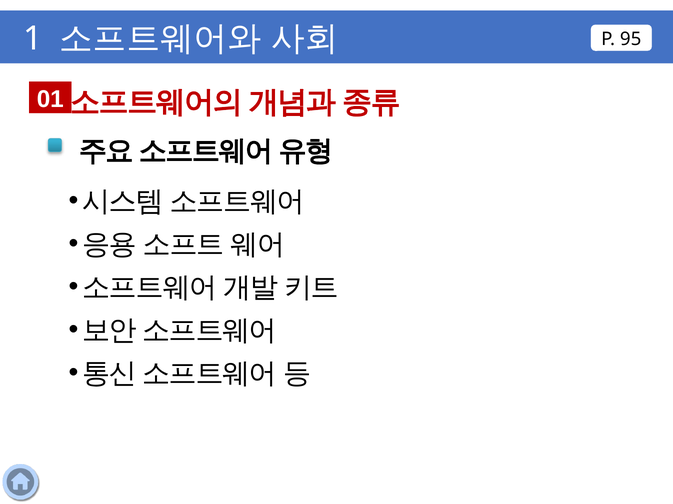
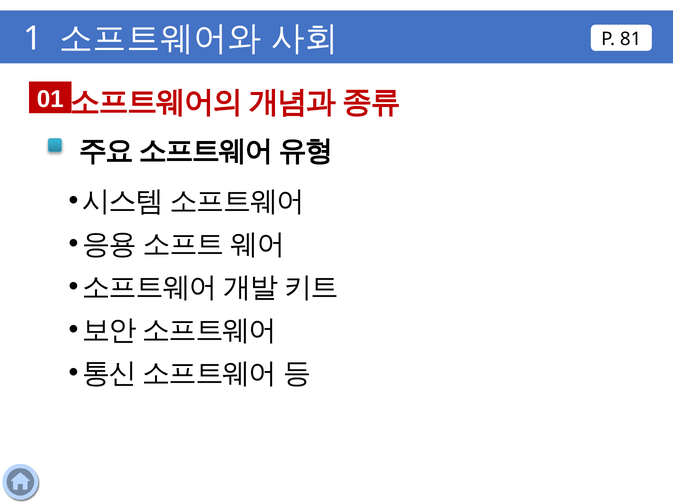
95: 95 -> 81
